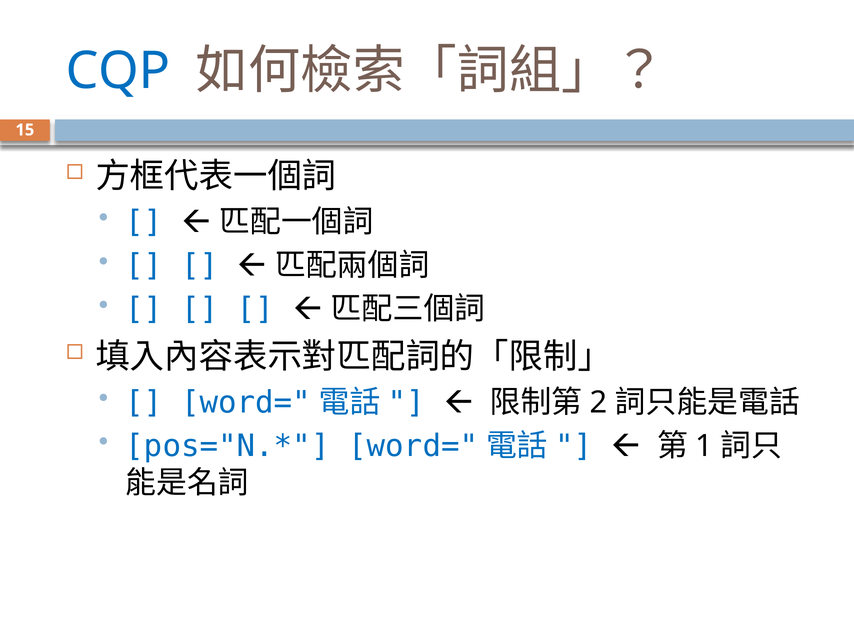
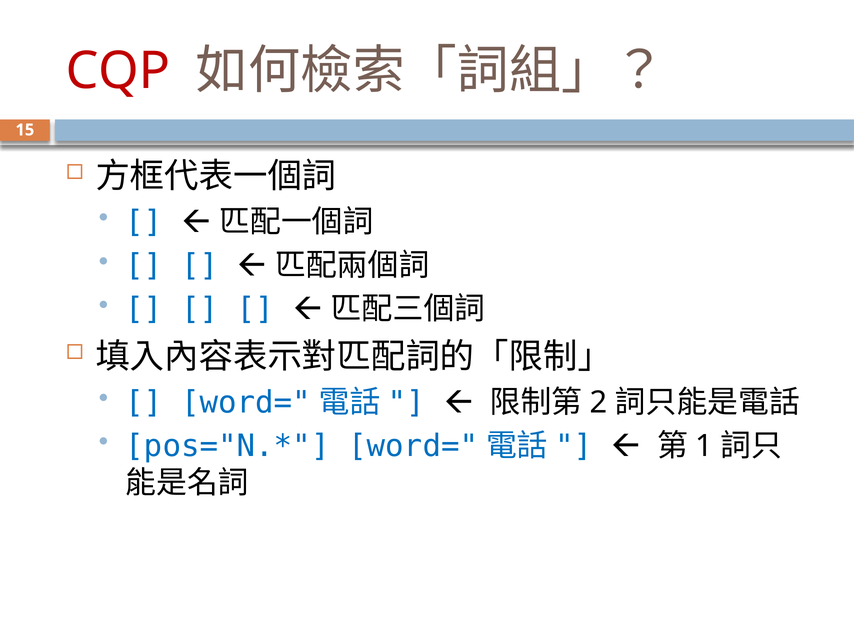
CQP colour: blue -> red
